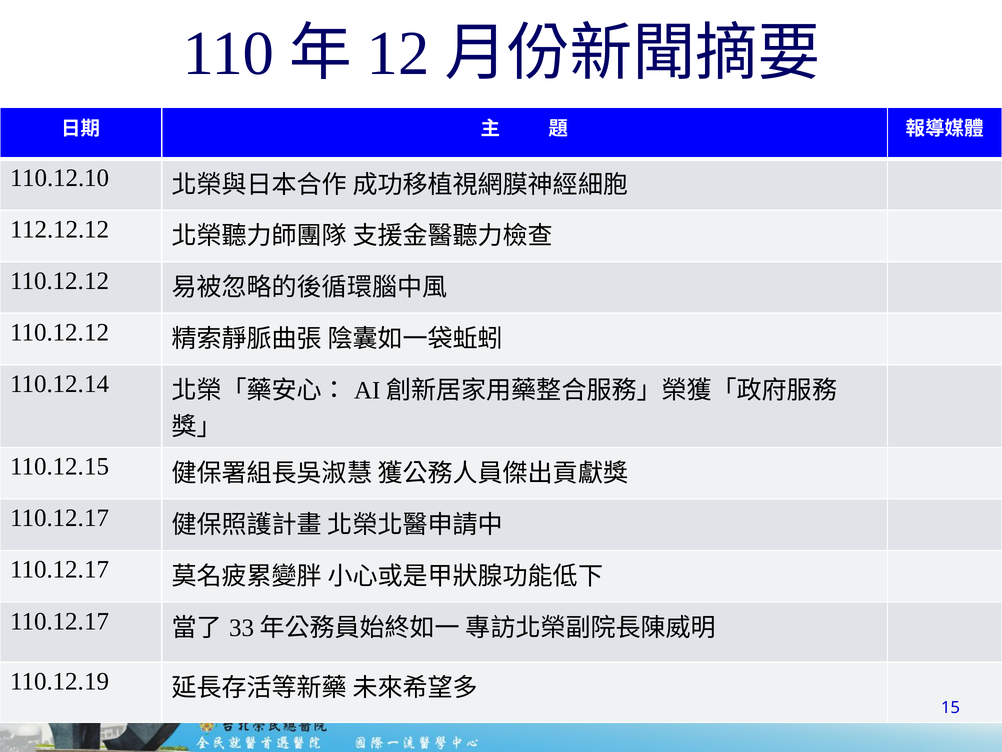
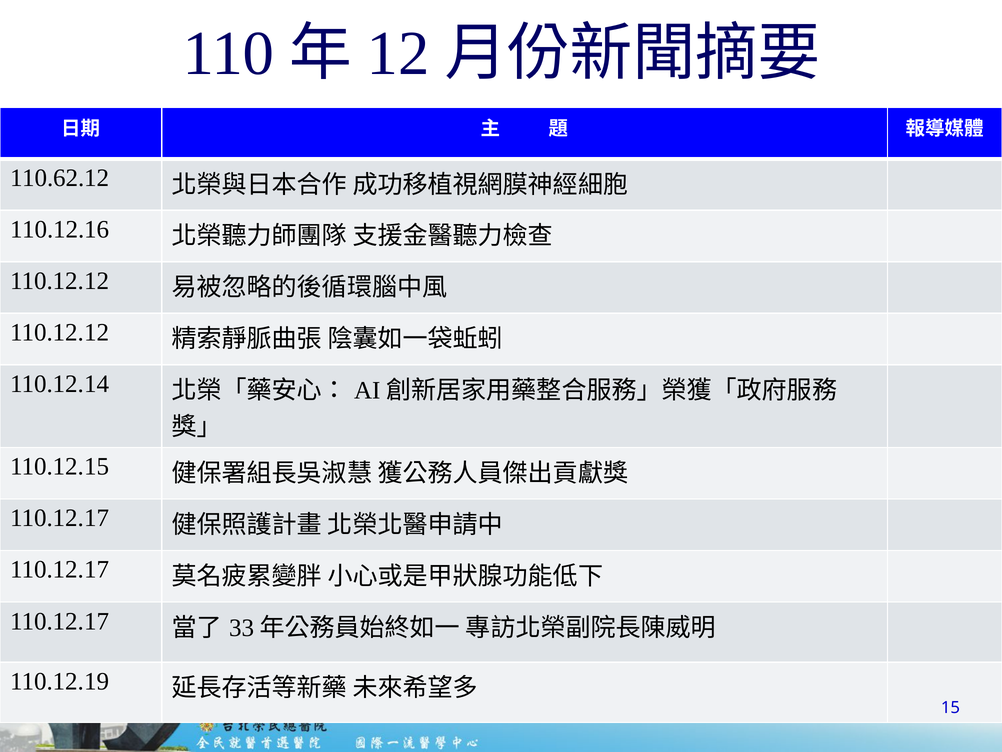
110.12.10: 110.12.10 -> 110.62.12
112.12.12: 112.12.12 -> 110.12.16
